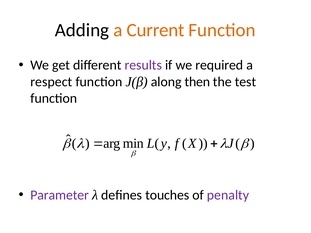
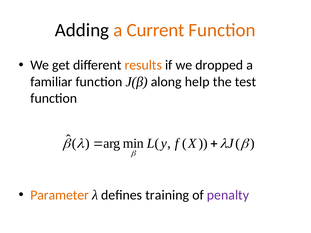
results colour: purple -> orange
required: required -> dropped
respect: respect -> familiar
then: then -> help
Parameter colour: purple -> orange
touches: touches -> training
